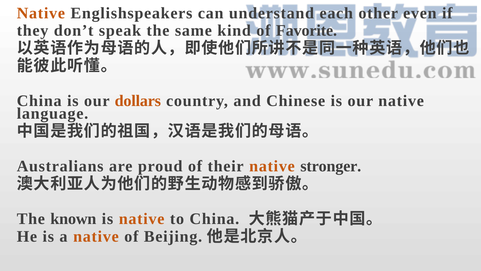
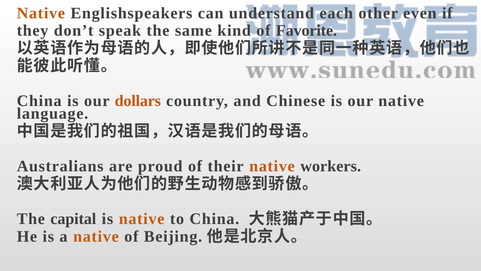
stronger: stronger -> workers
known: known -> capital
